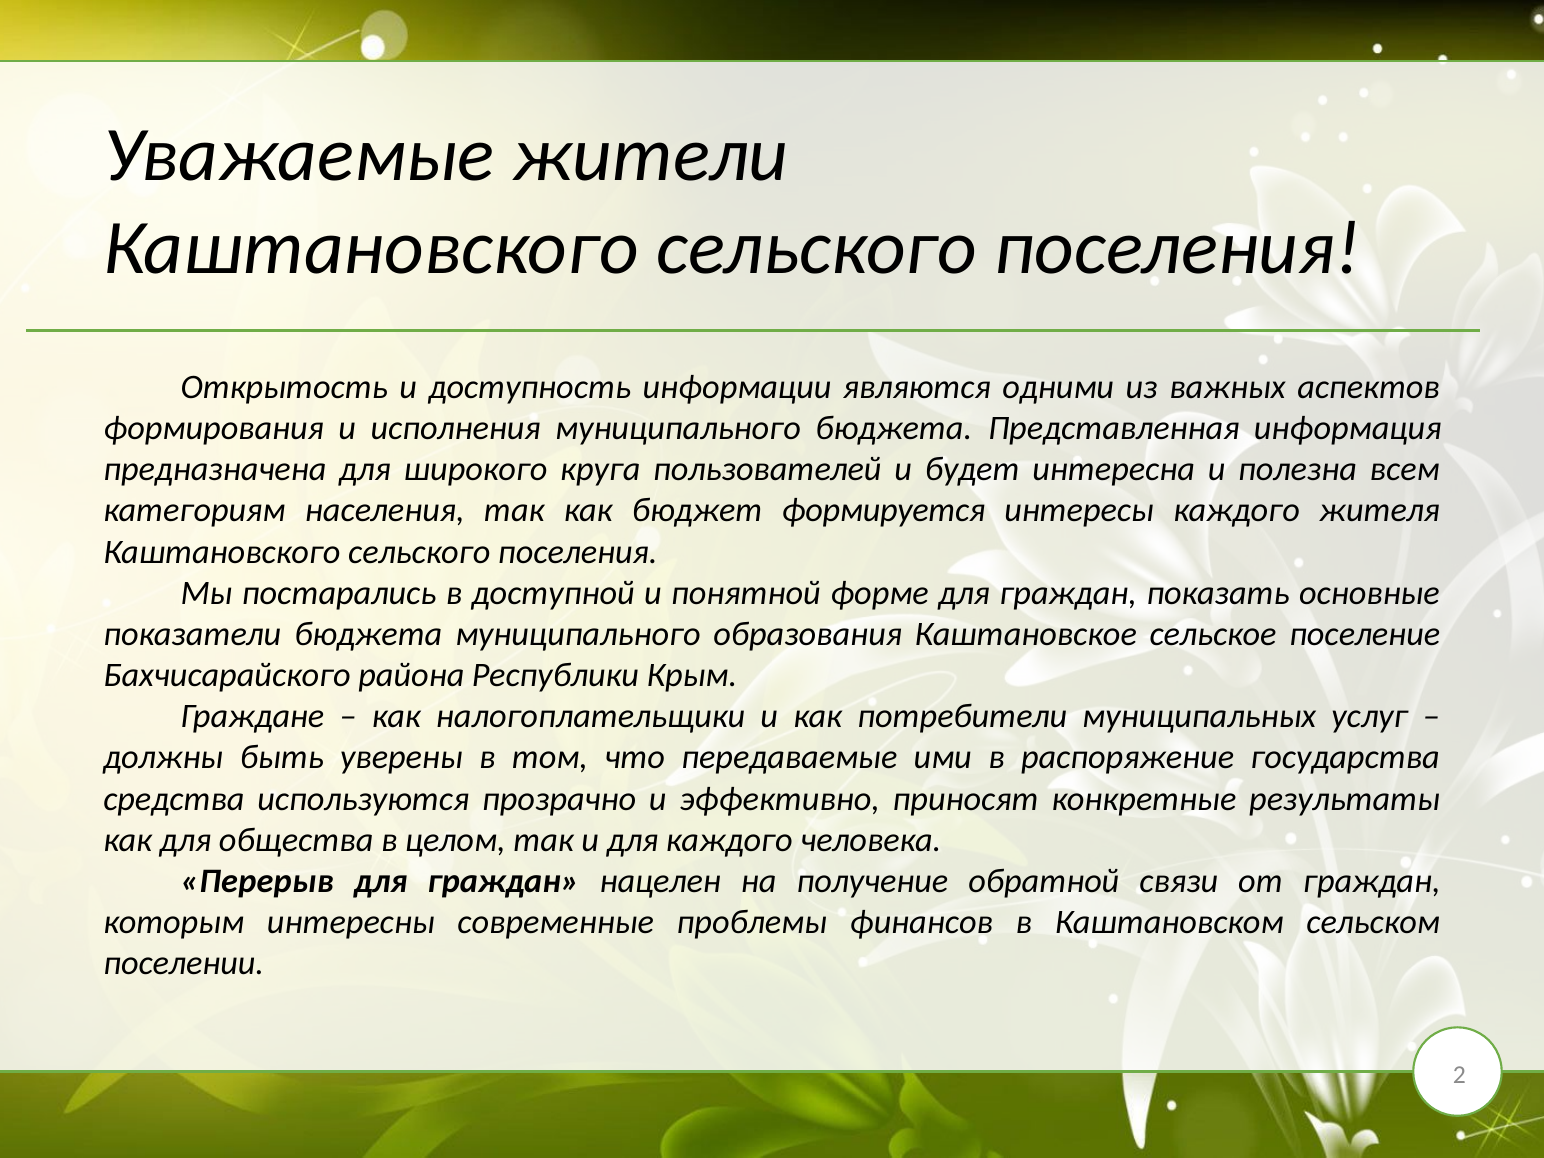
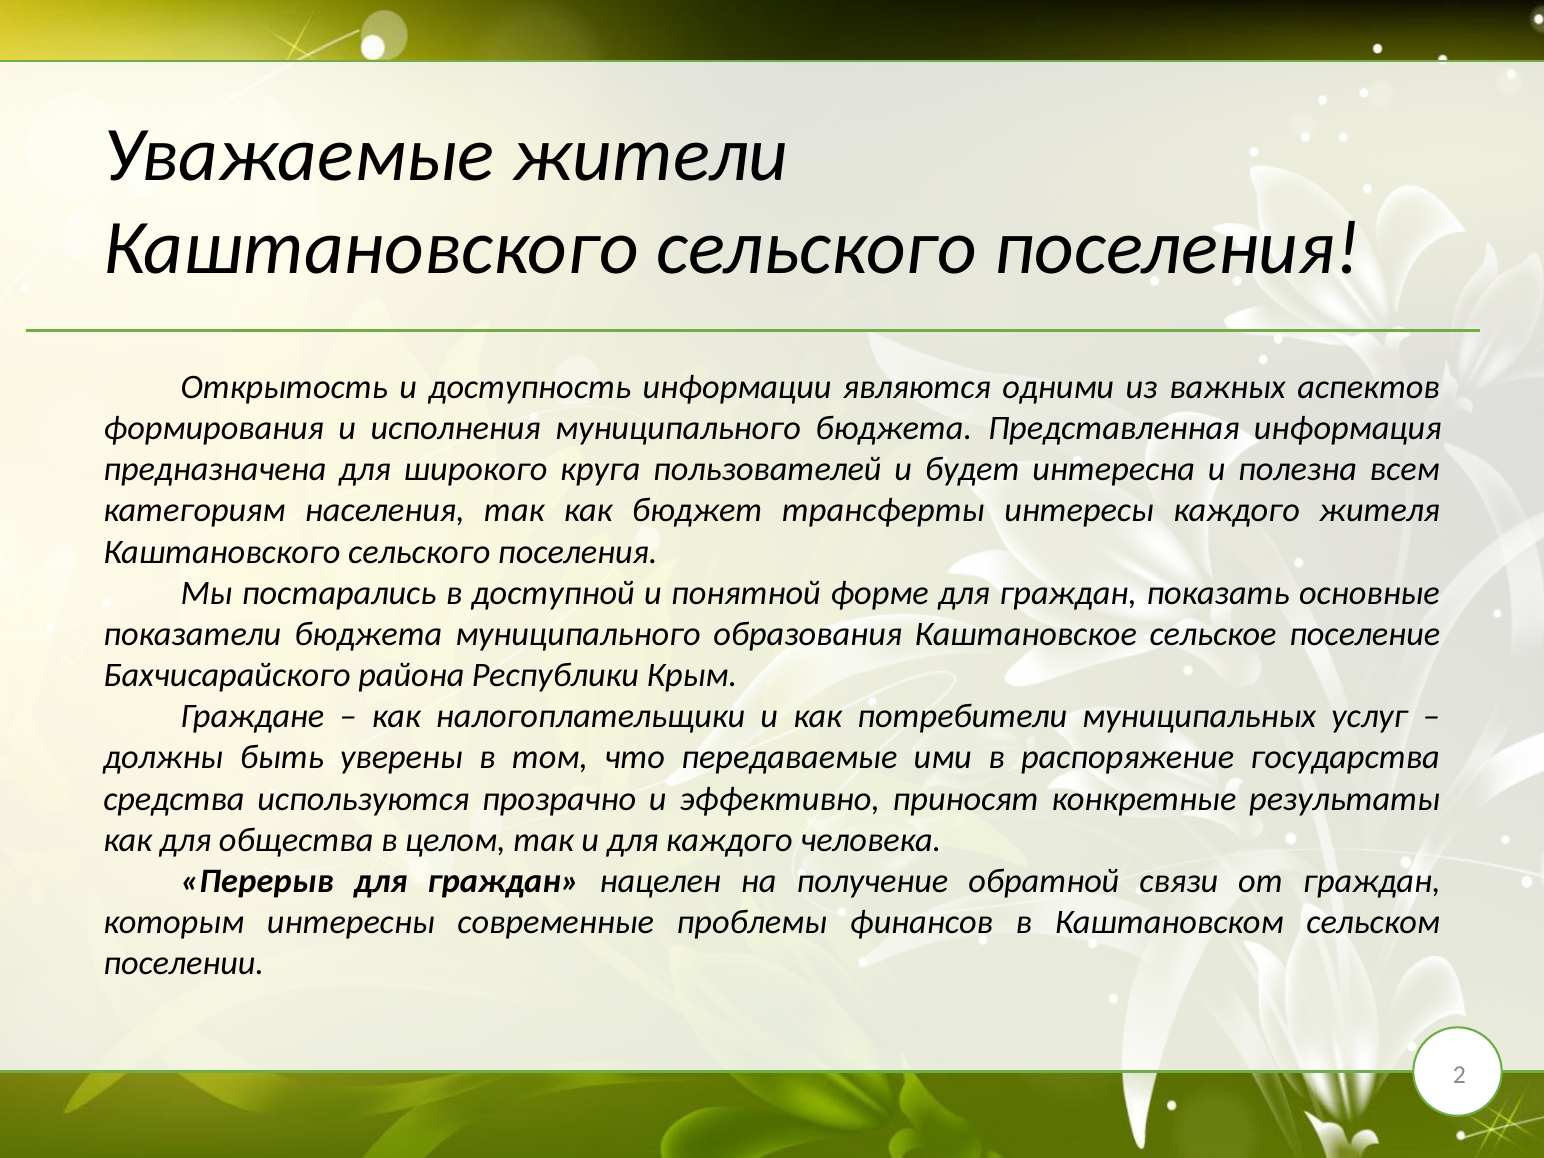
формируется: формируется -> трансферты
